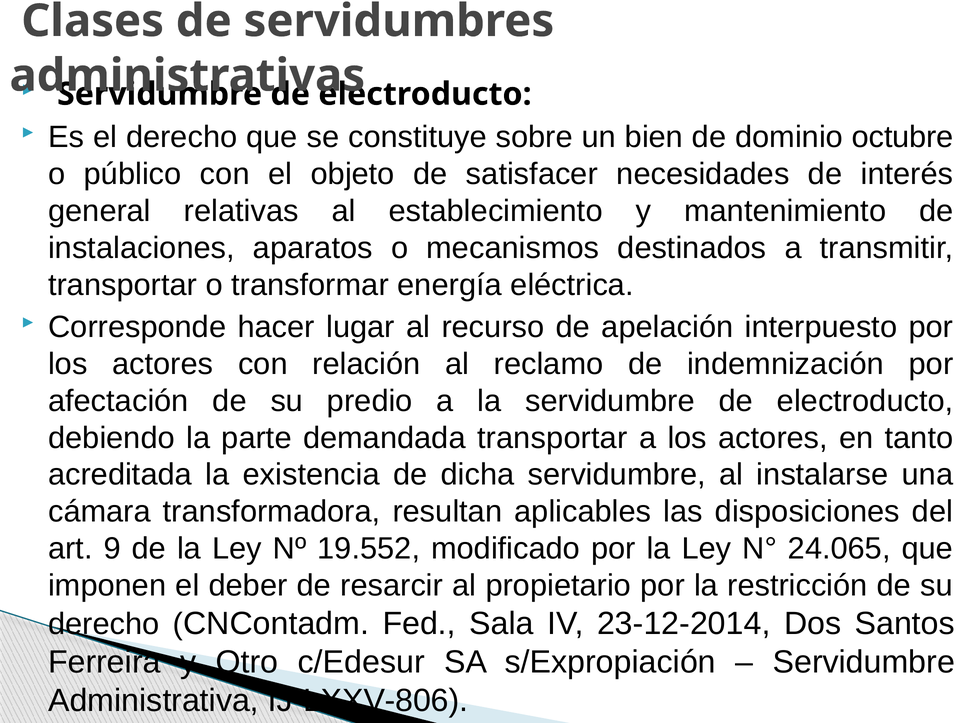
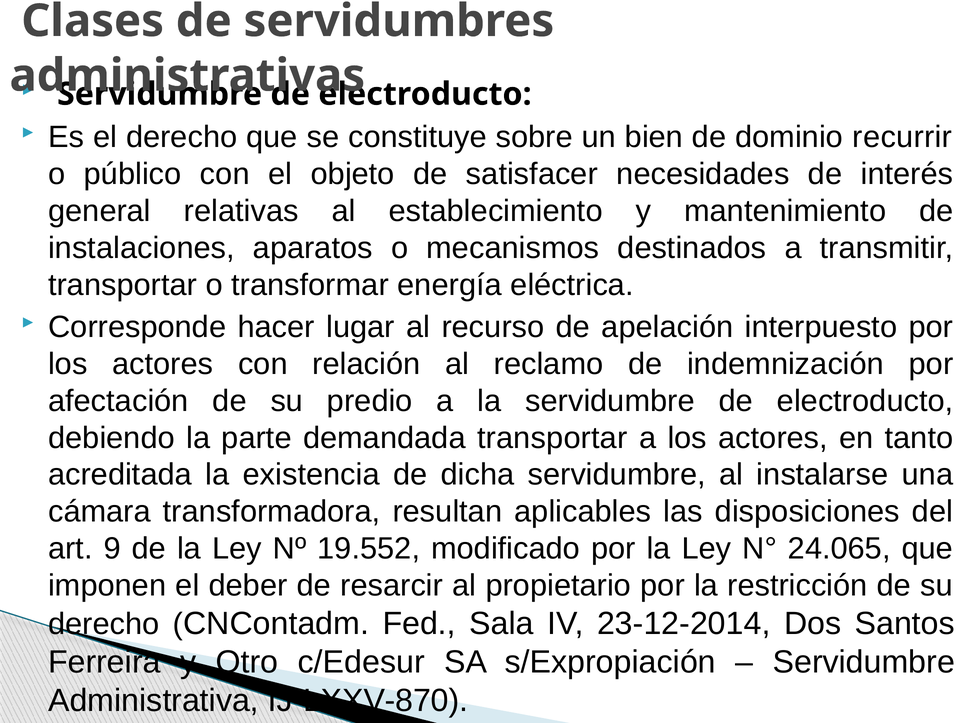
octubre: octubre -> recurrir
IJ-LXXV-806: IJ-LXXV-806 -> IJ-LXXV-870
